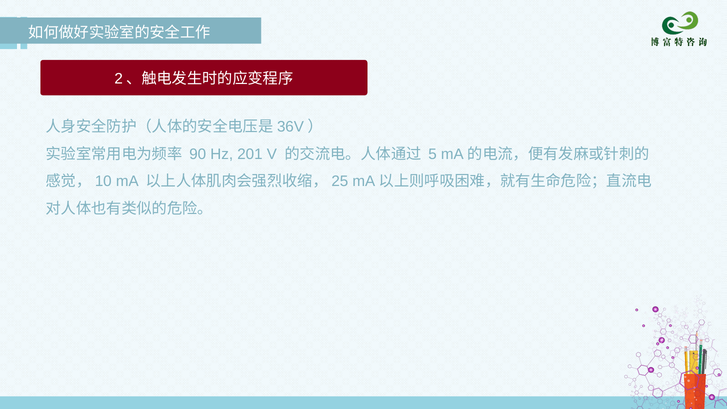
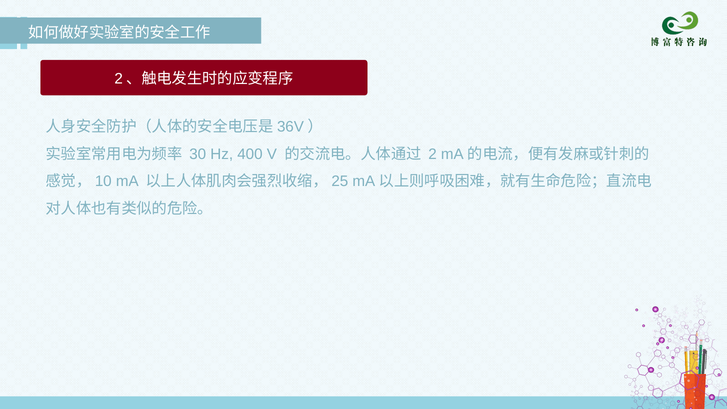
90: 90 -> 30
201: 201 -> 400
5: 5 -> 2
